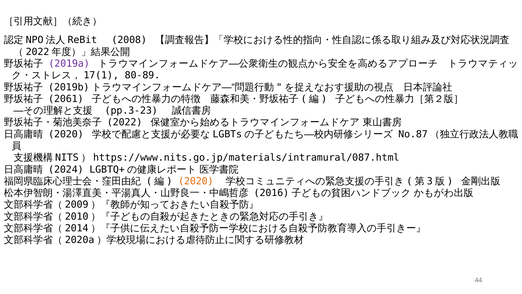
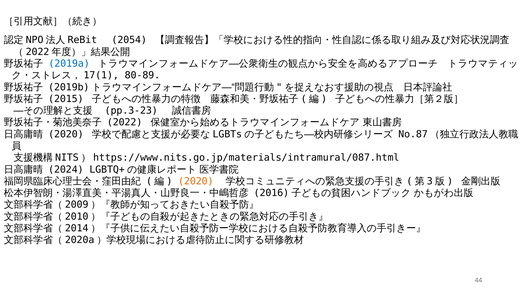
2008: 2008 -> 2054
2019a colour: purple -> blue
2061: 2061 -> 2015
